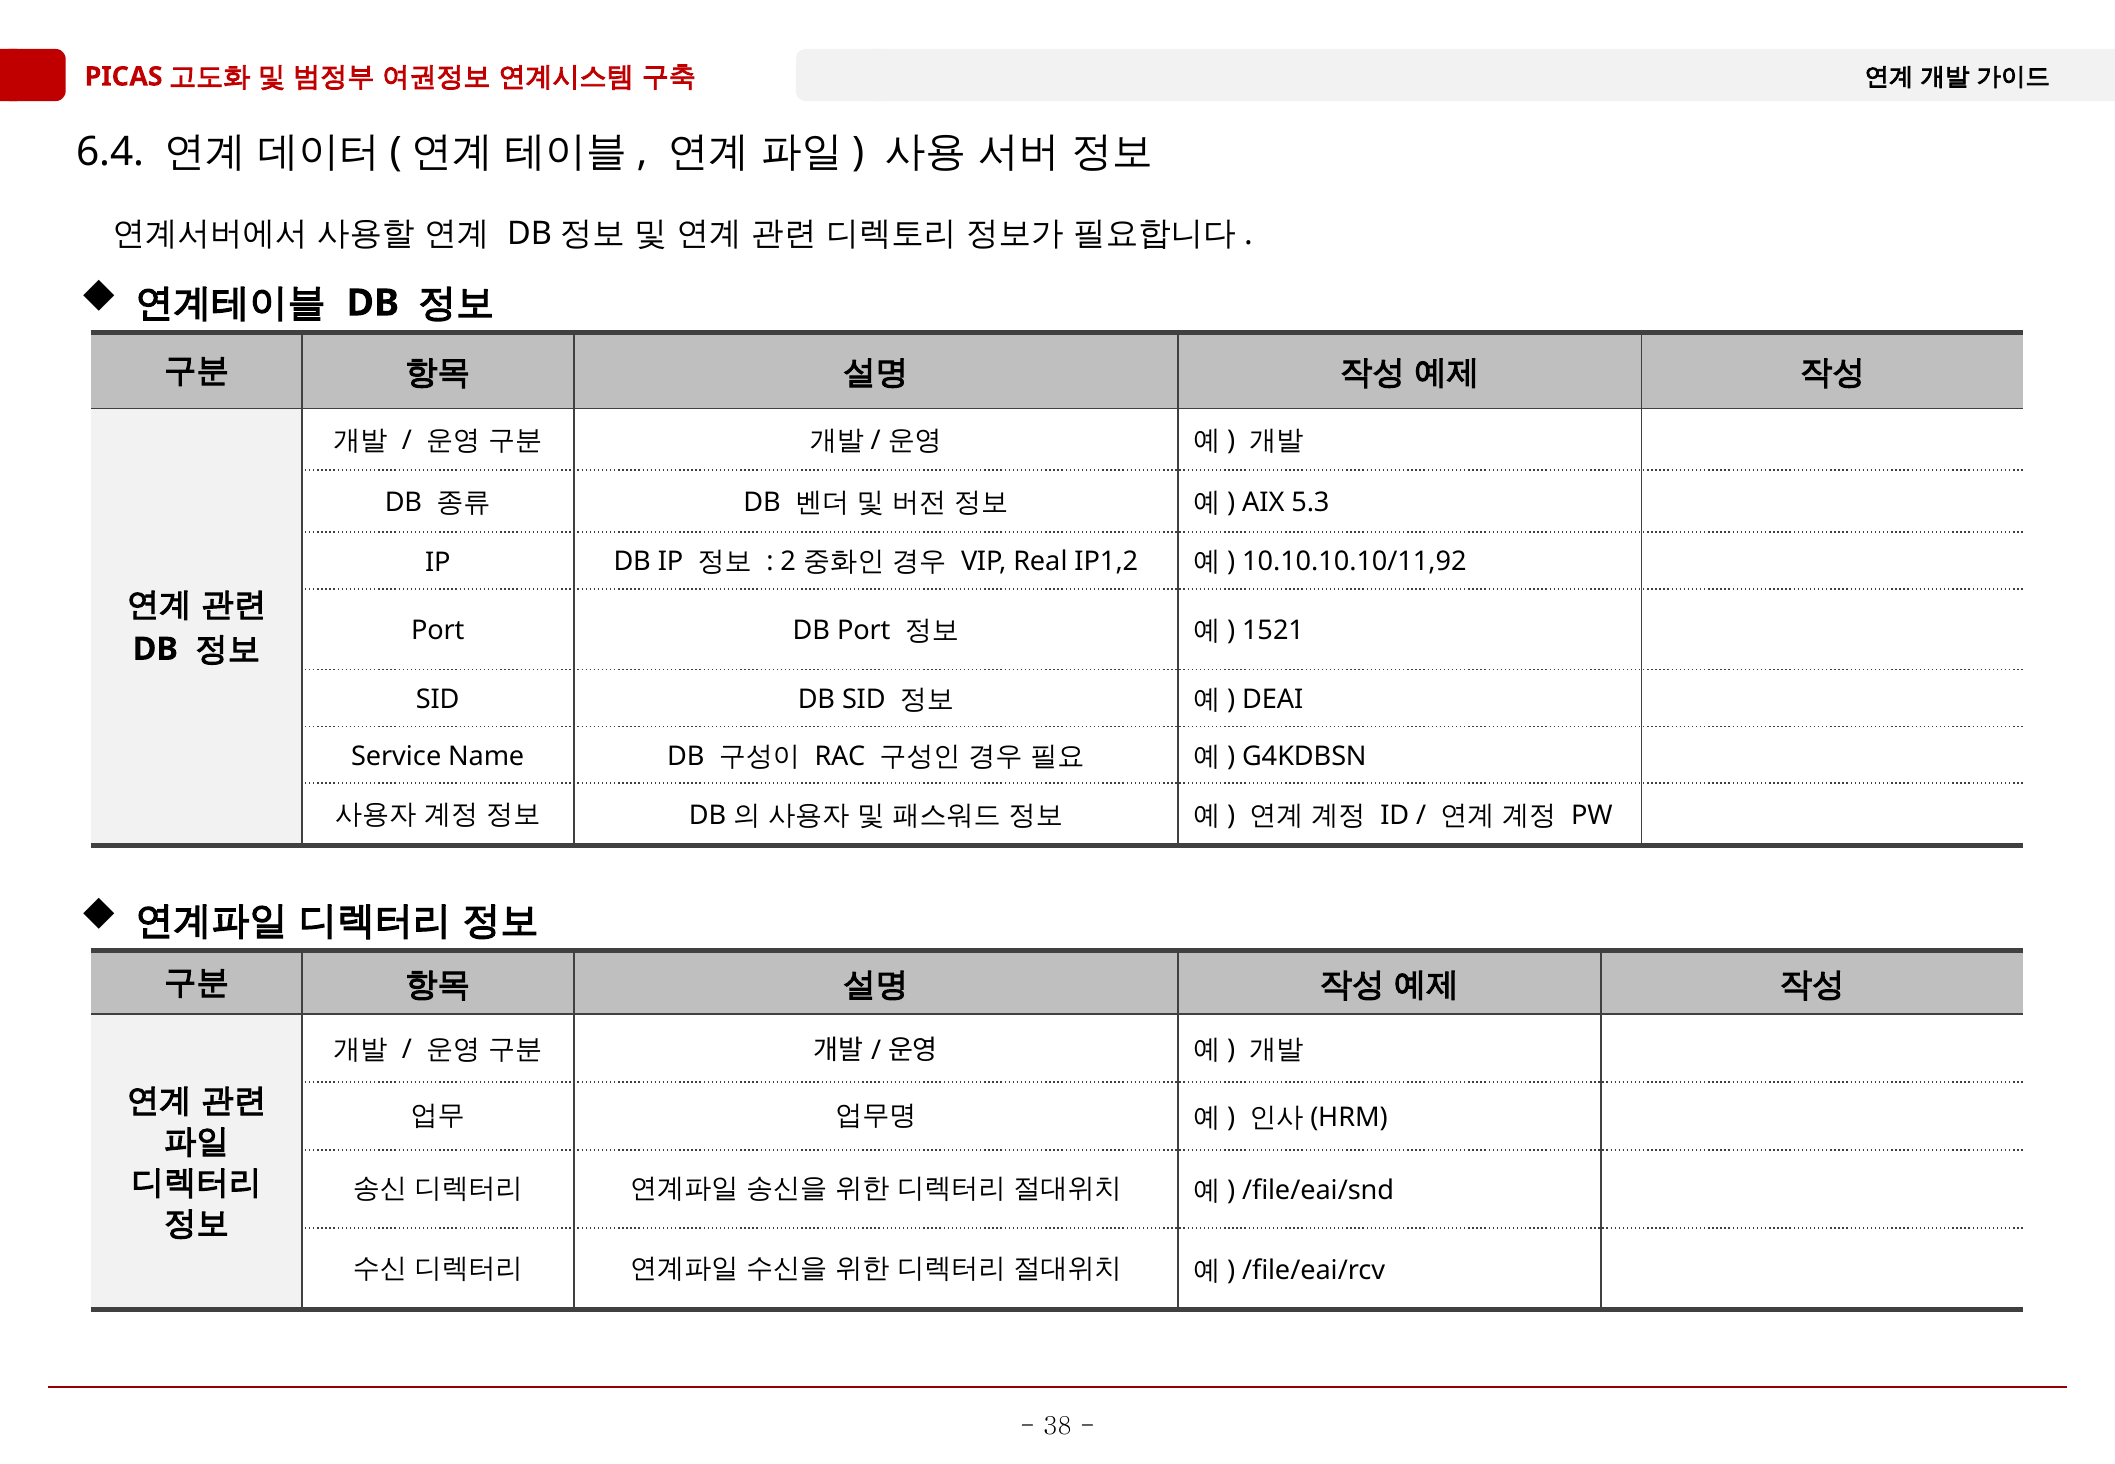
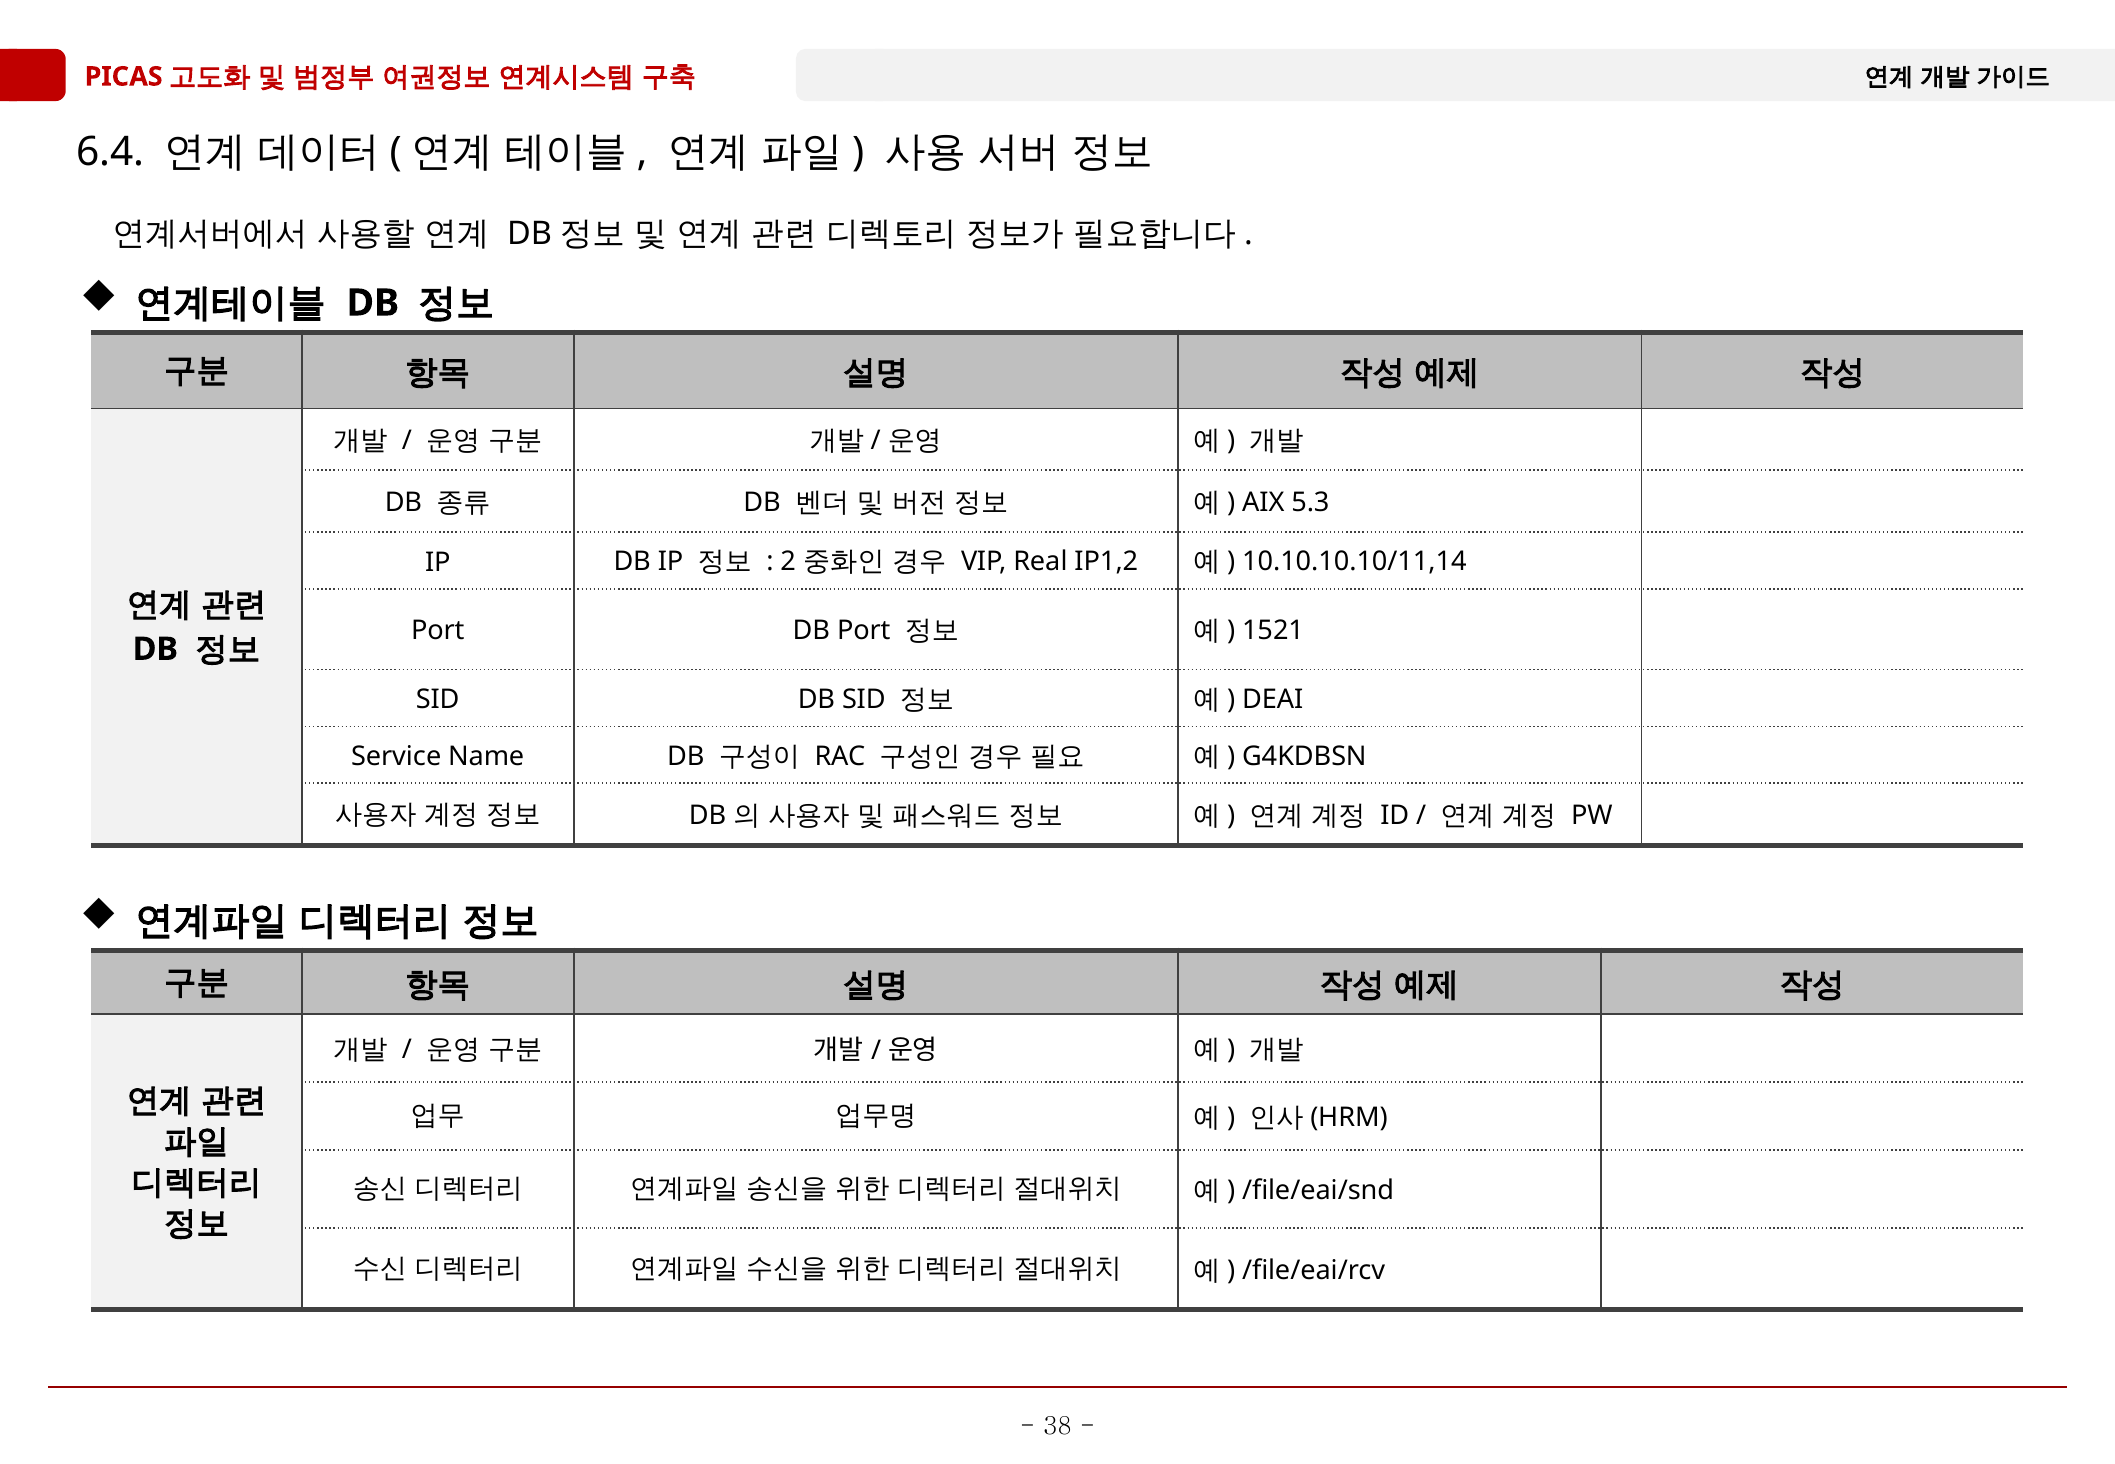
10.10.10.10/11,92: 10.10.10.10/11,92 -> 10.10.10.10/11,14
